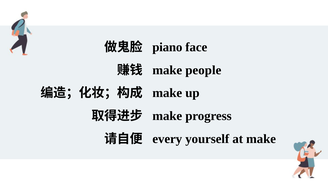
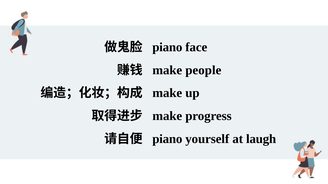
every at (167, 139): every -> piano
at make: make -> laugh
